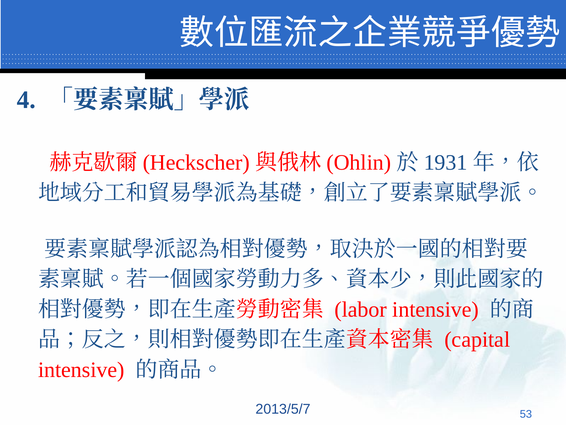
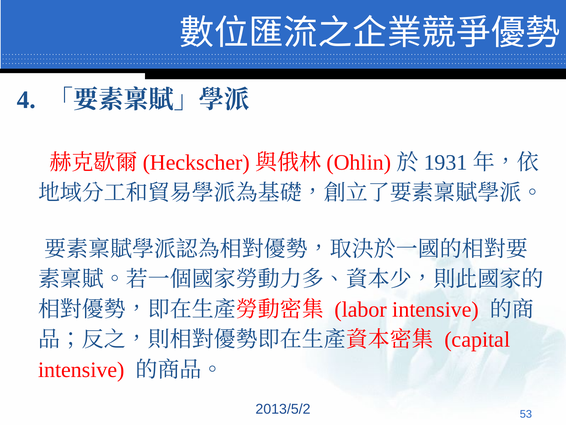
2013/5/7: 2013/5/7 -> 2013/5/2
